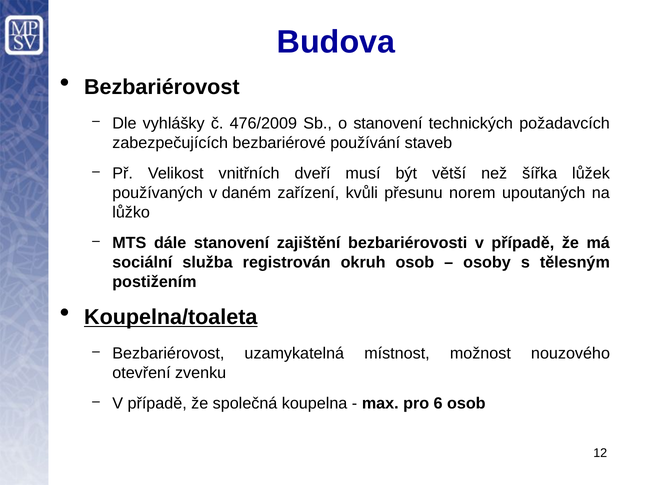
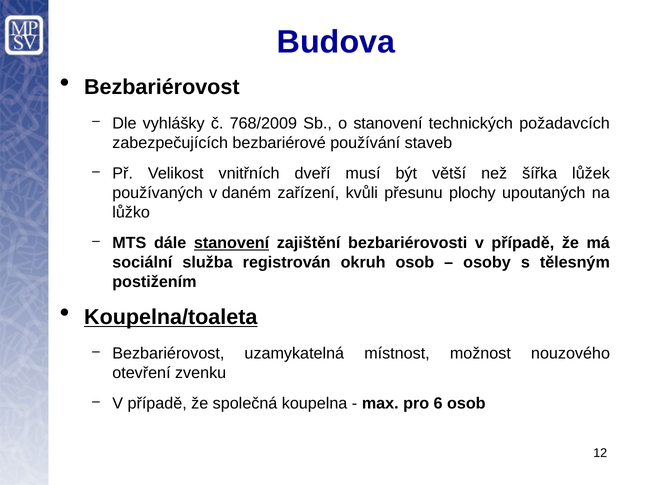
476/2009: 476/2009 -> 768/2009
norem: norem -> plochy
stanovení at (232, 243) underline: none -> present
